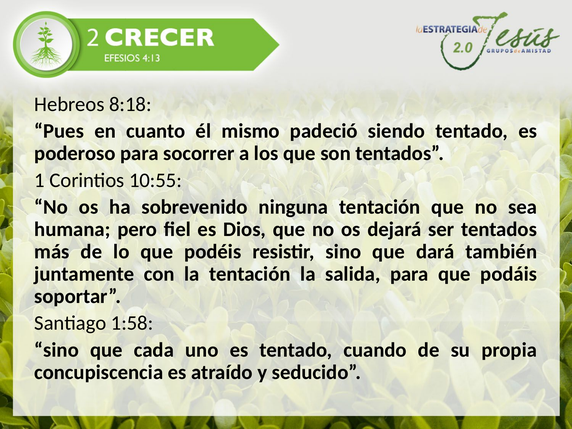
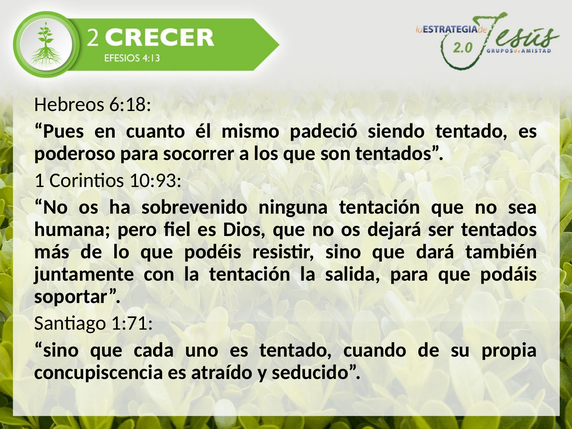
8:18: 8:18 -> 6:18
10:55: 10:55 -> 10:93
1:58: 1:58 -> 1:71
